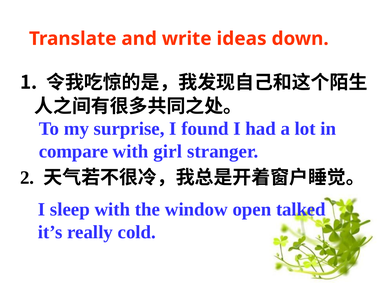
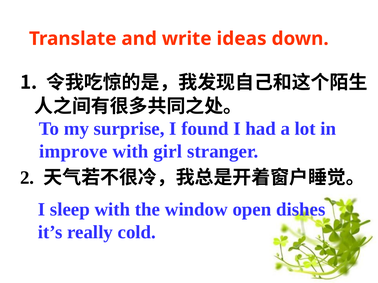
compare: compare -> improve
talked: talked -> dishes
